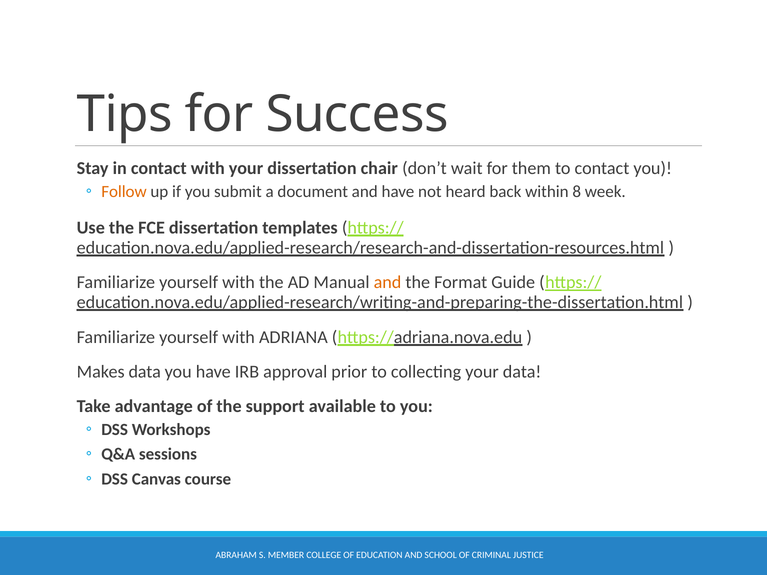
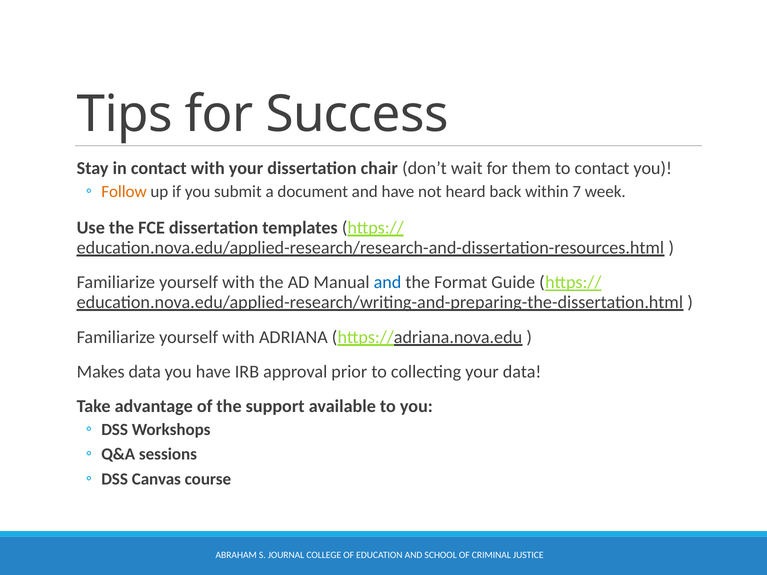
8: 8 -> 7
and at (388, 283) colour: orange -> blue
MEMBER: MEMBER -> JOURNAL
